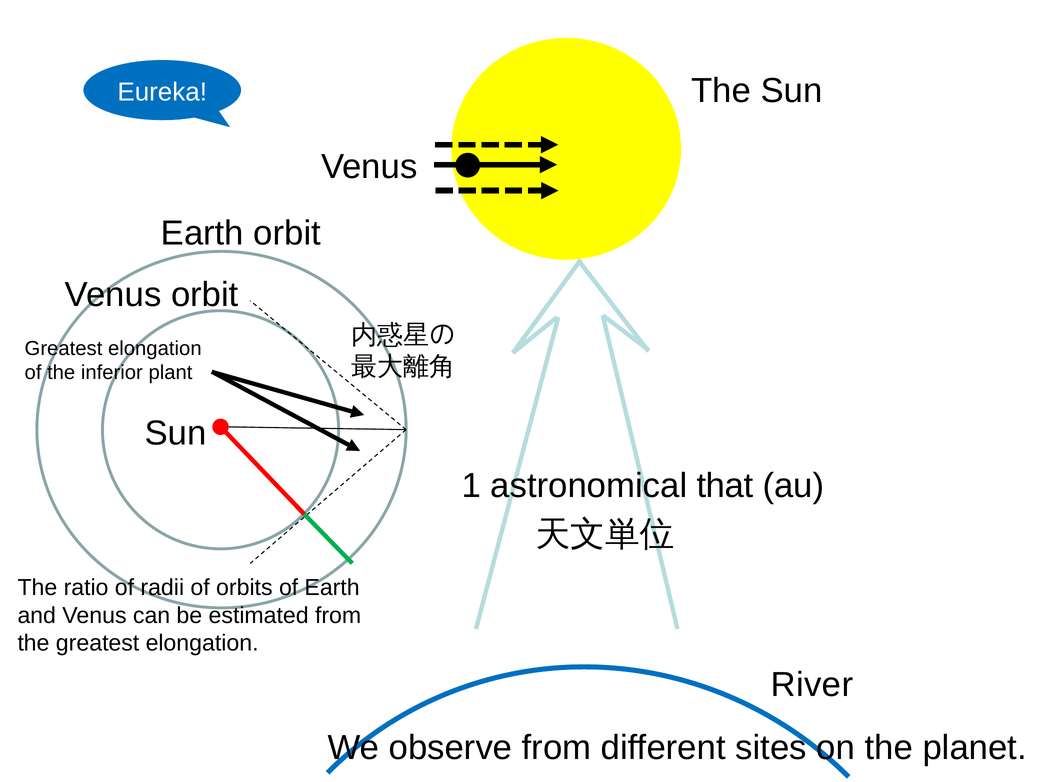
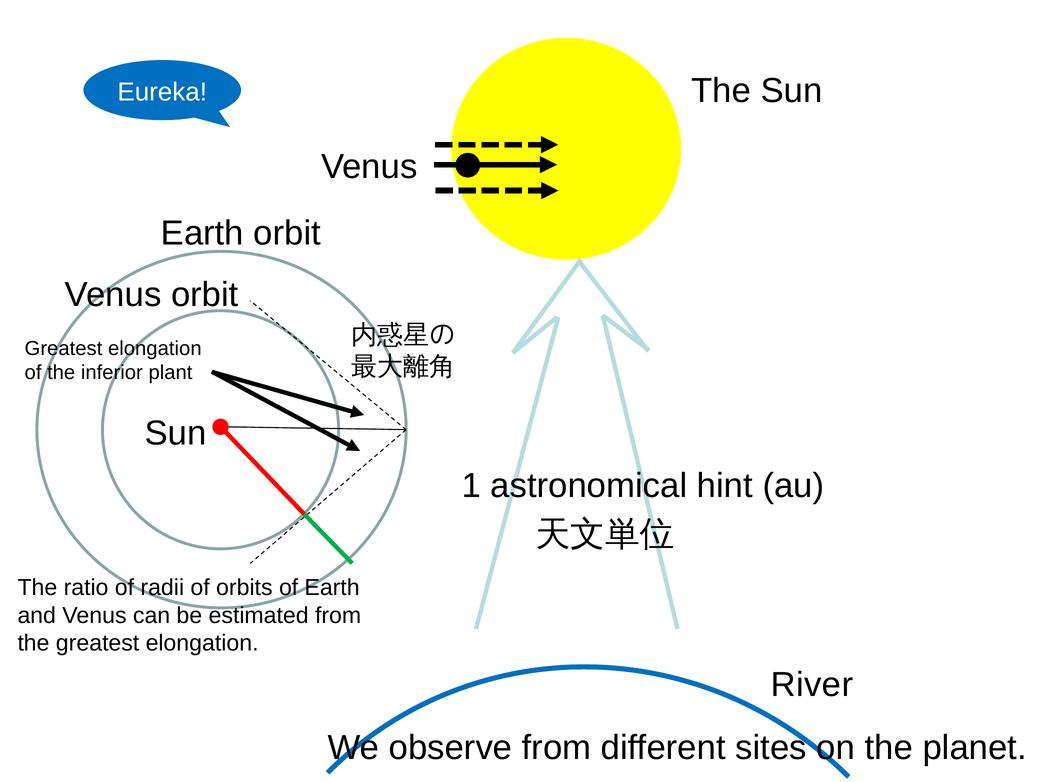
that: that -> hint
